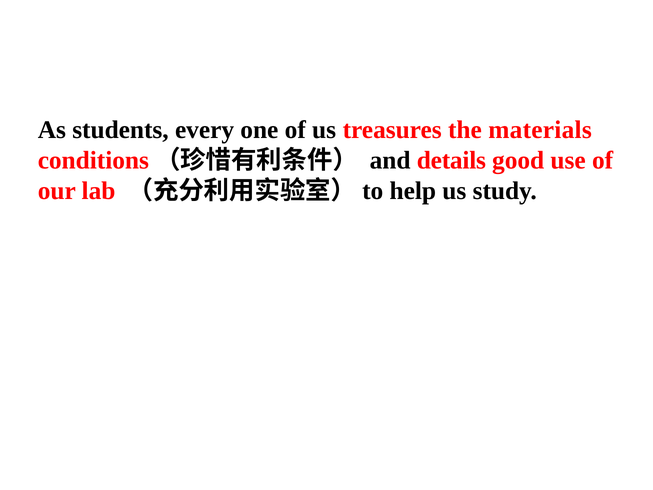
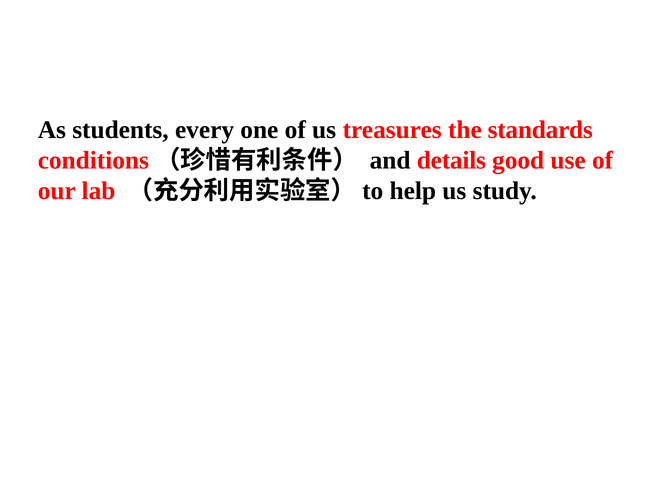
materials: materials -> standards
